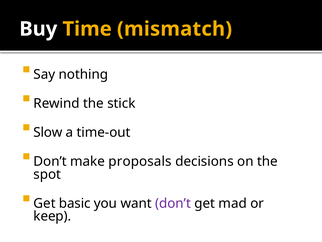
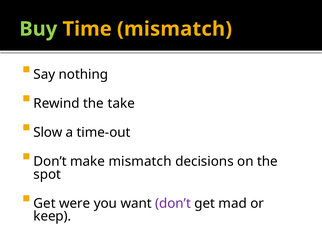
Buy colour: white -> light green
stick: stick -> take
make proposals: proposals -> mismatch
basic: basic -> were
